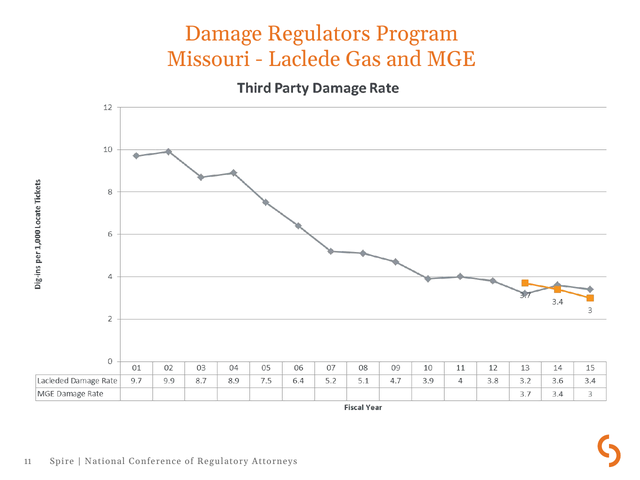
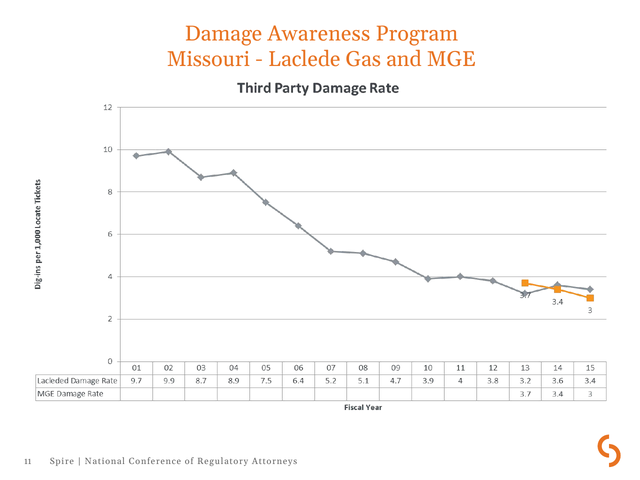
Regulators: Regulators -> Awareness
